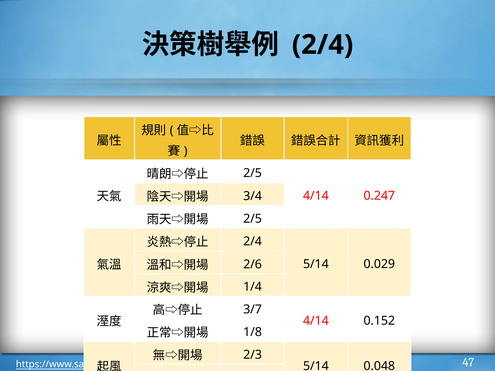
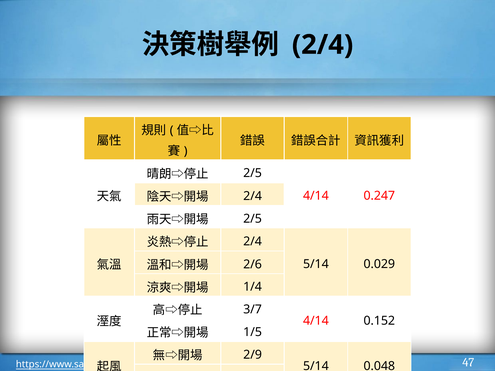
3/4 at (253, 196): 3/4 -> 2/4
1/8: 1/8 -> 1/5
2/3: 2/3 -> 2/9
